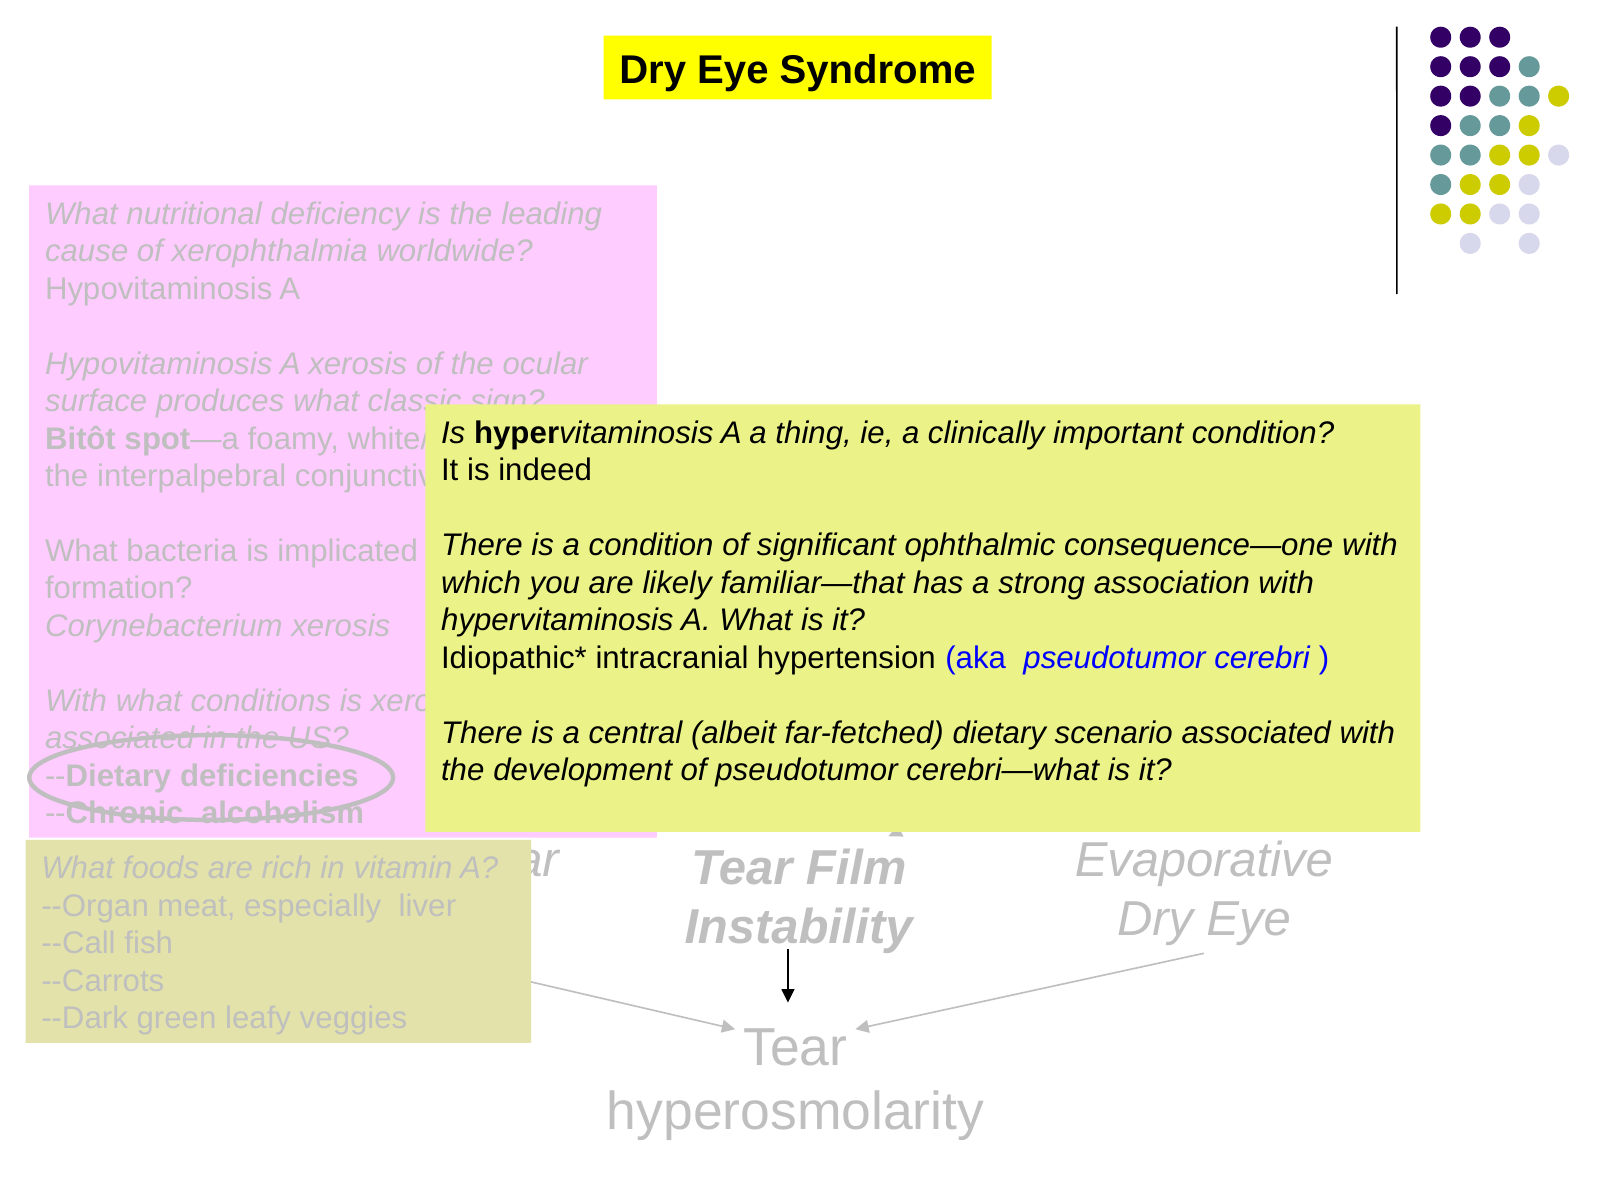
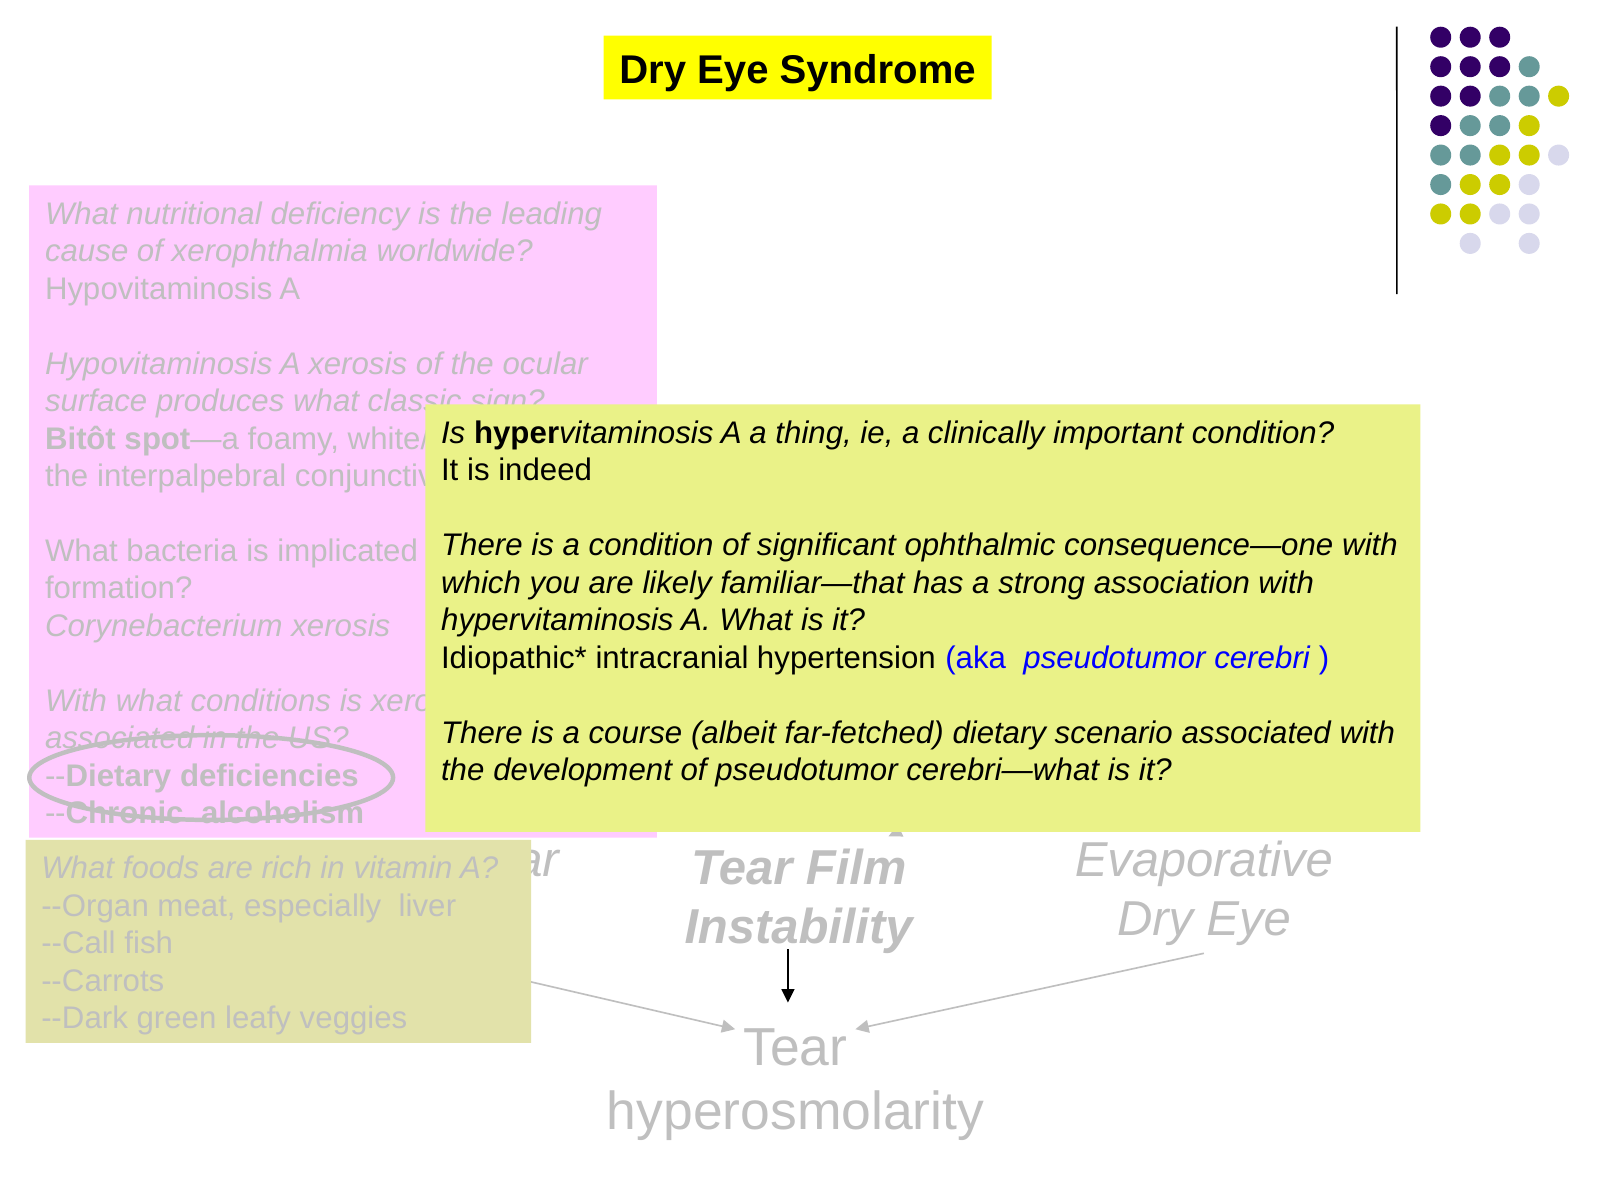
central: central -> course
